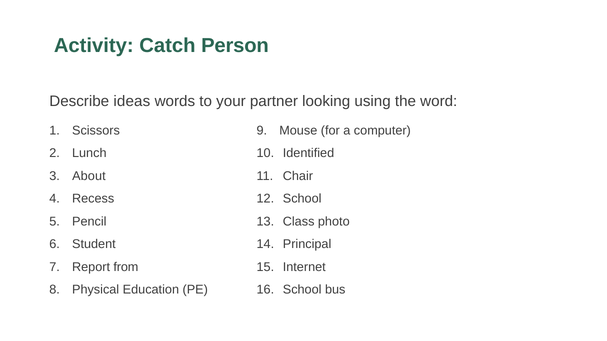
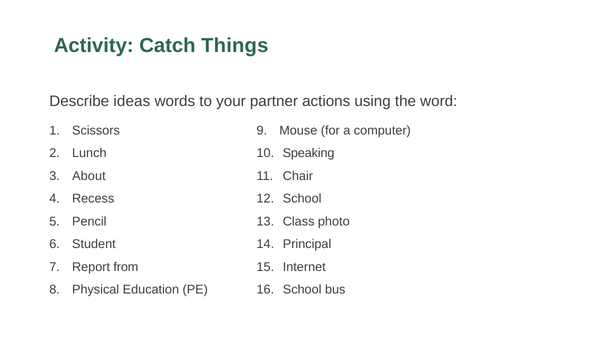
Person: Person -> Things
looking: looking -> actions
Identified: Identified -> Speaking
